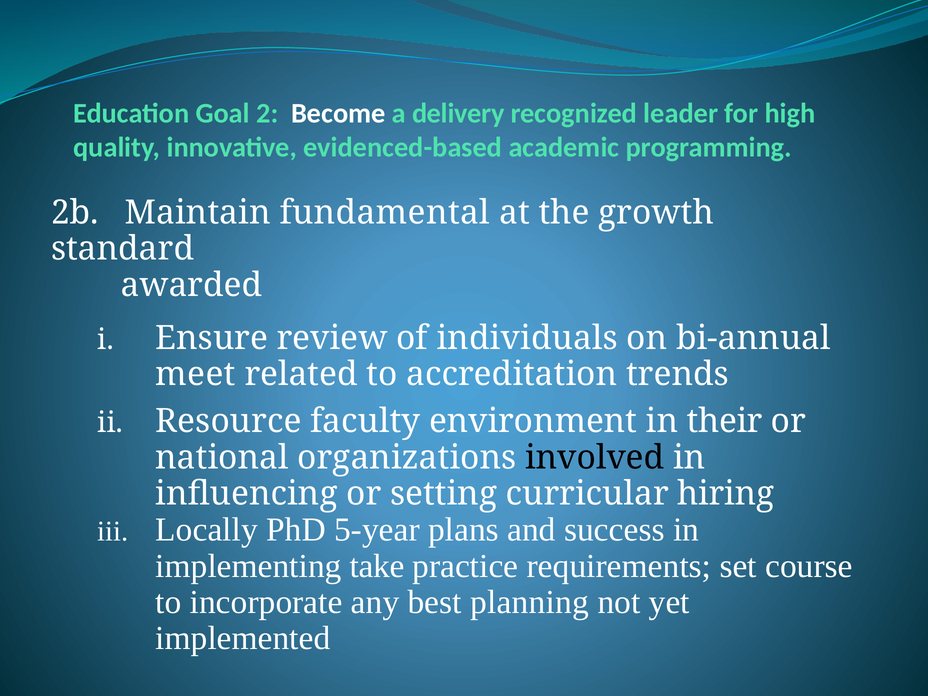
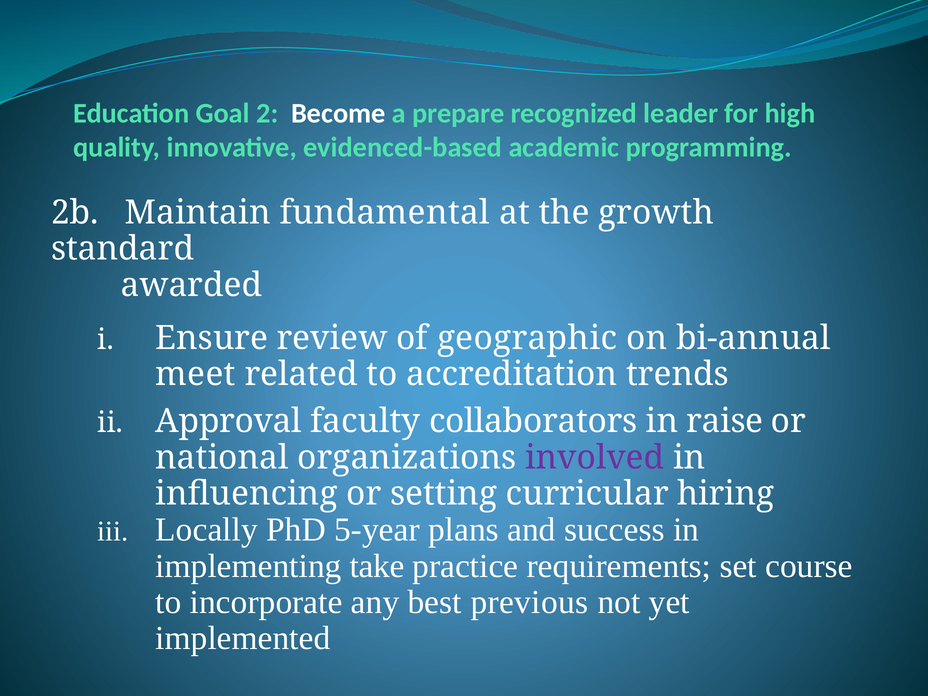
delivery: delivery -> prepare
individuals: individuals -> geographic
Resource: Resource -> Approval
environment: environment -> collaborators
their: their -> raise
involved colour: black -> purple
planning: planning -> previous
